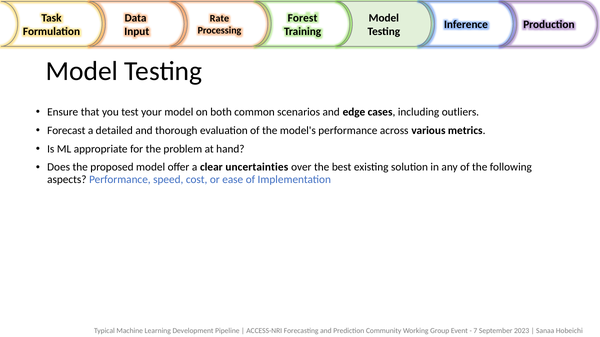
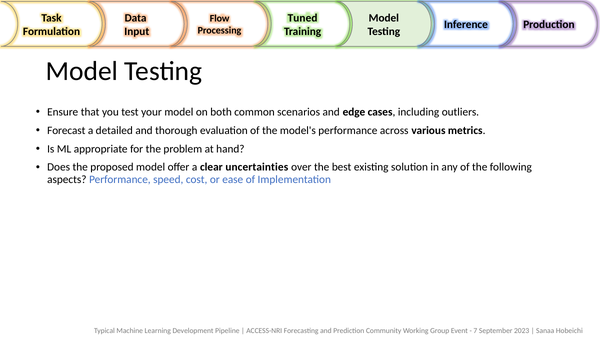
Forest: Forest -> Tuned
Rate: Rate -> Flow
